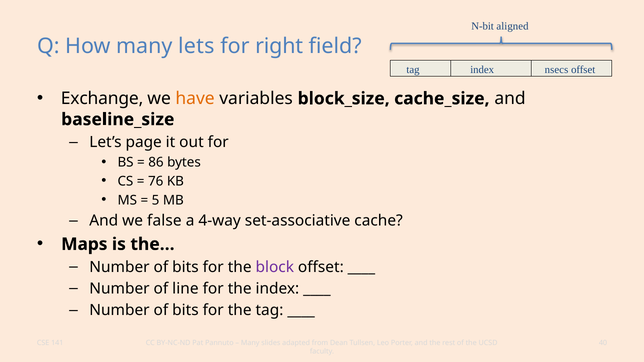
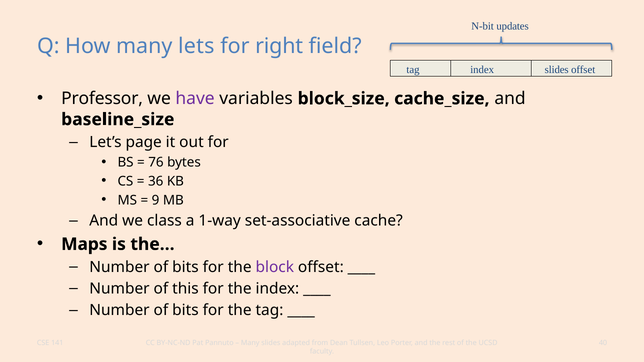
aligned: aligned -> updates
index nsecs: nsecs -> slides
Exchange: Exchange -> Professor
have colour: orange -> purple
86: 86 -> 76
76: 76 -> 36
5: 5 -> 9
false: false -> class
4-way: 4-way -> 1-way
line: line -> this
